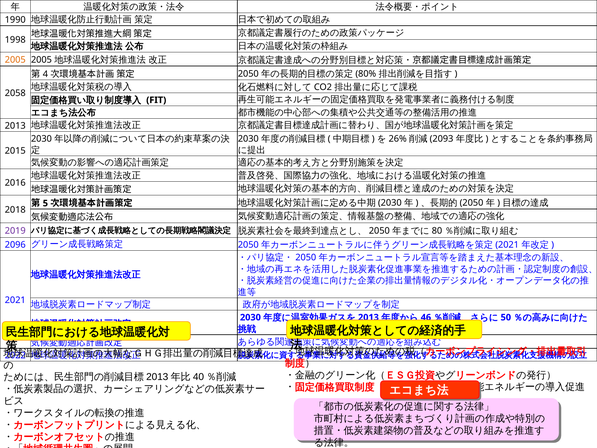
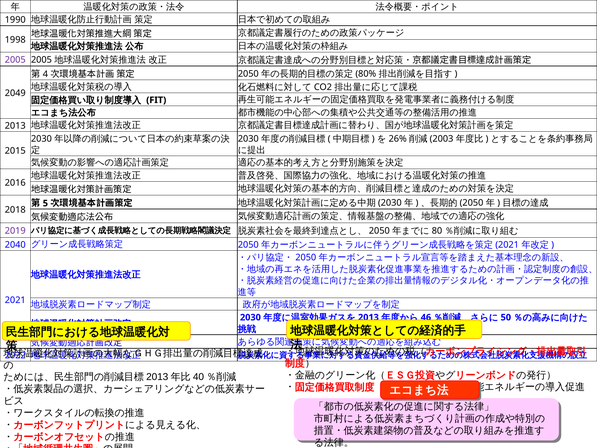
2005 at (15, 60) colour: orange -> purple
2058: 2058 -> 2049
2093: 2093 -> 2003
2096: 2096 -> 2040
